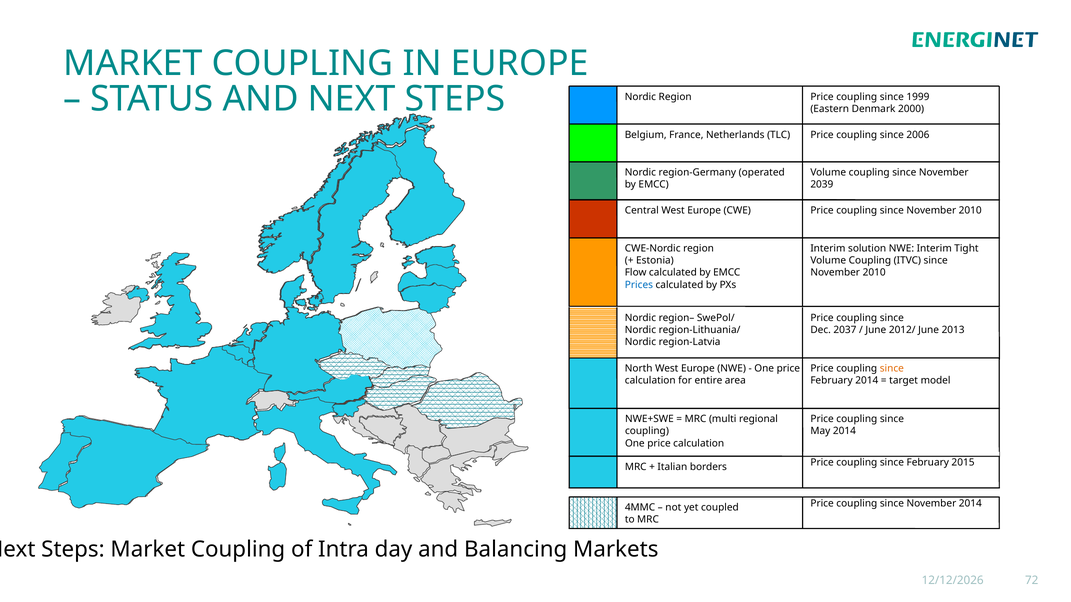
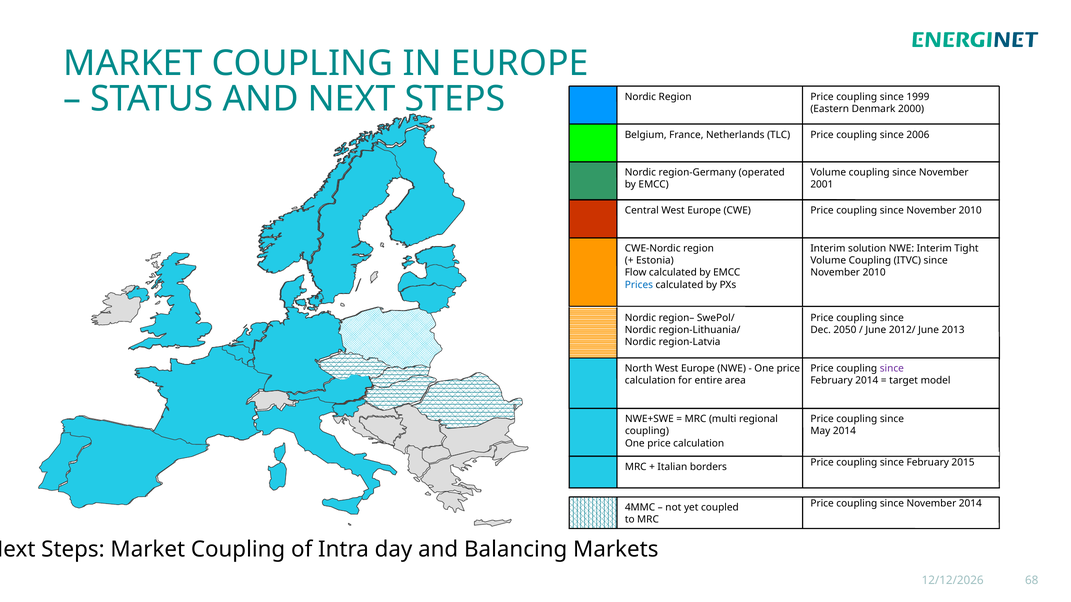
2039: 2039 -> 2001
2037: 2037 -> 2050
since at (892, 369) colour: orange -> purple
72: 72 -> 68
